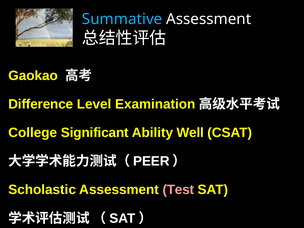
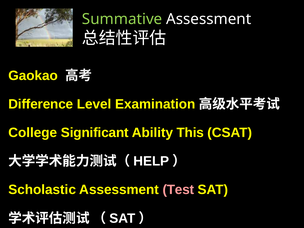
Summative colour: light blue -> light green
Well: Well -> This
PEER: PEER -> HELP
